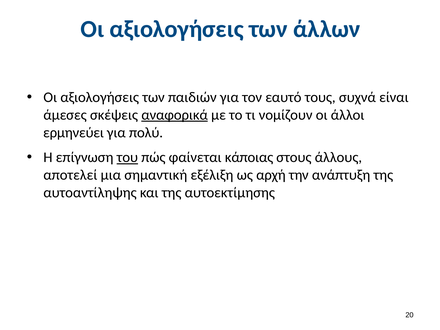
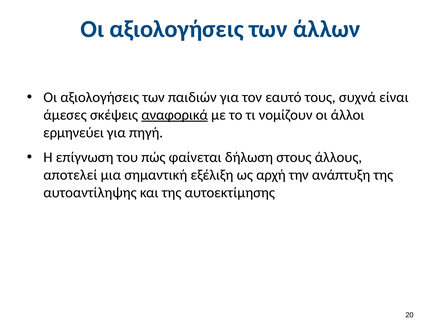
πολύ: πολύ -> πηγή
του underline: present -> none
κάποιας: κάποιας -> δήλωση
